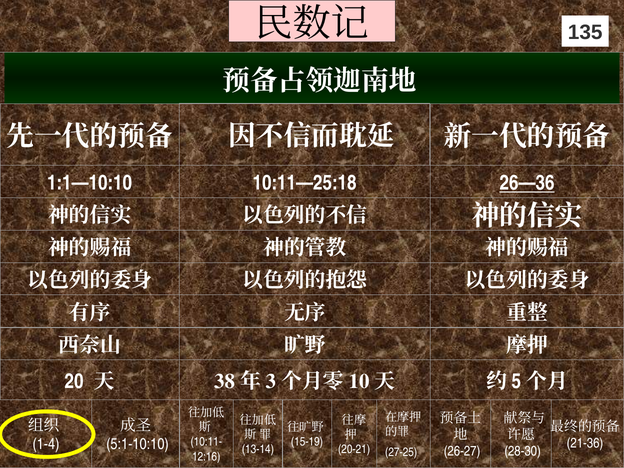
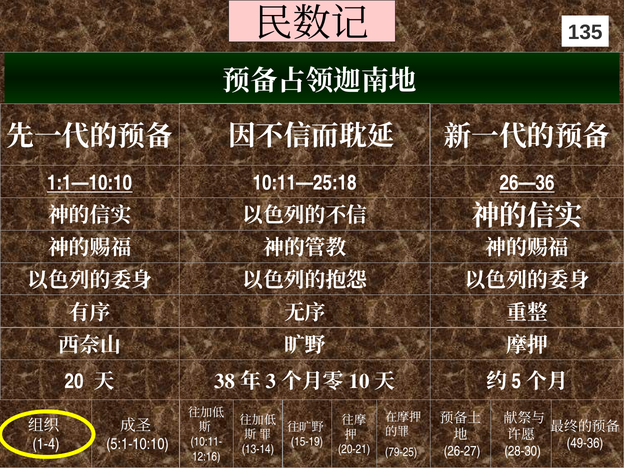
1:1—10:10 underline: none -> present
21-36: 21-36 -> 49-36
27-25: 27-25 -> 79-25
